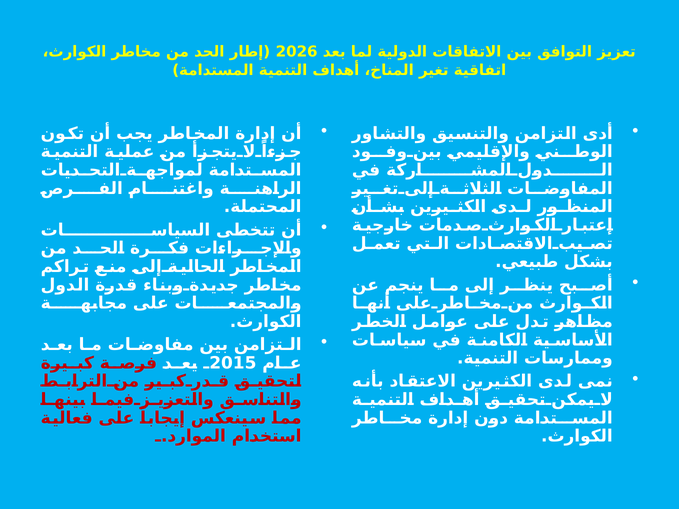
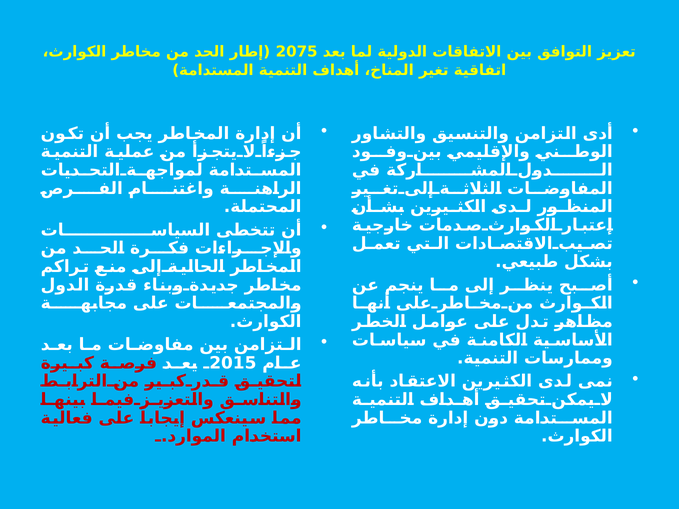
2026: 2026 -> 2075
